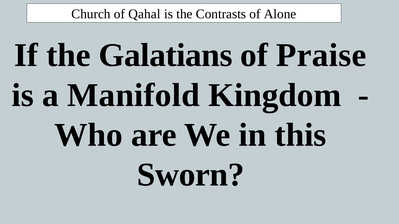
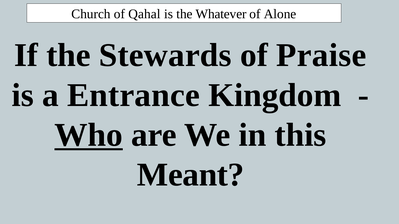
Contrasts: Contrasts -> Whatever
Galatians: Galatians -> Stewards
Manifold: Manifold -> Entrance
Who underline: none -> present
Sworn: Sworn -> Meant
